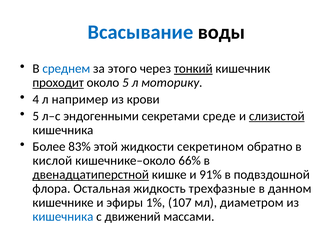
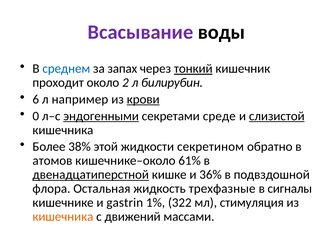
Всасывание colour: blue -> purple
этого: этого -> запах
проходит underline: present -> none
около 5: 5 -> 2
моторику: моторику -> билирубин
4: 4 -> 6
крови underline: none -> present
5 at (36, 116): 5 -> 0
эндогенными underline: none -> present
83%: 83% -> 38%
кислой: кислой -> атомов
66%: 66% -> 61%
91%: 91% -> 36%
данном: данном -> сигналы
эфиры: эфиры -> gastrin
107: 107 -> 322
диаметром: диаметром -> стимуляция
кишечника at (63, 216) colour: blue -> orange
